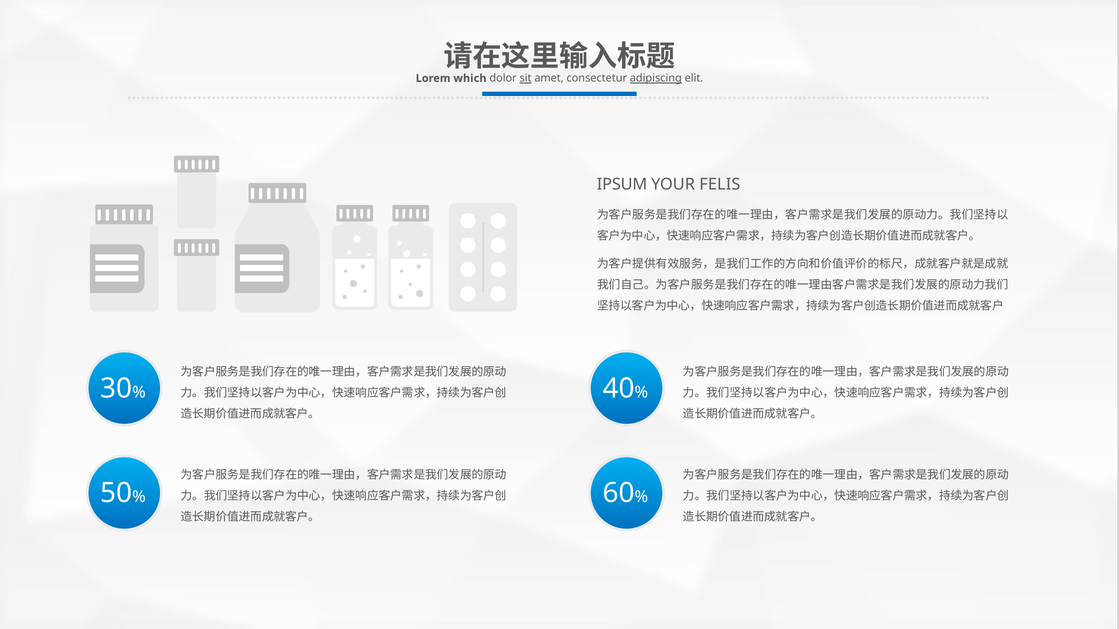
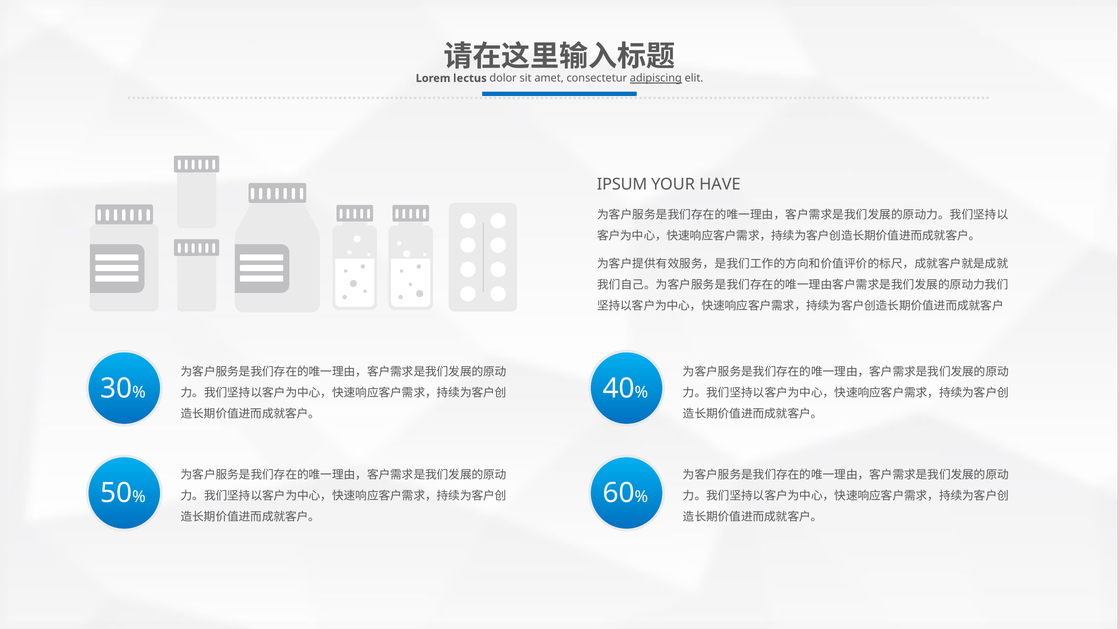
which: which -> lectus
sit underline: present -> none
FELIS: FELIS -> HAVE
